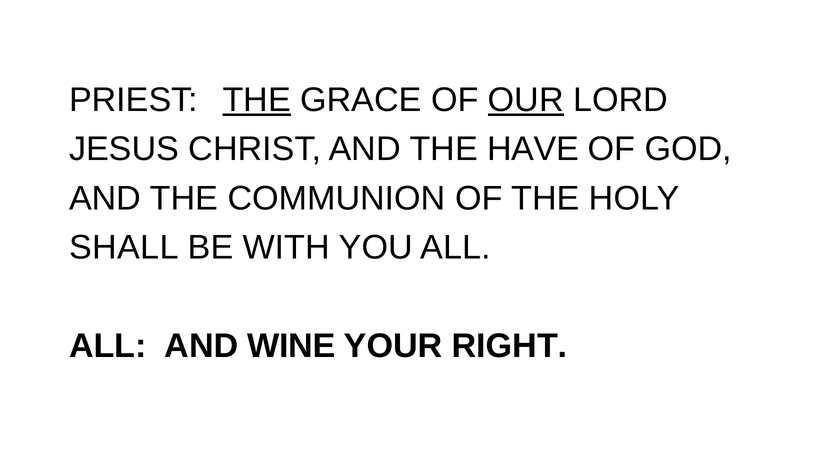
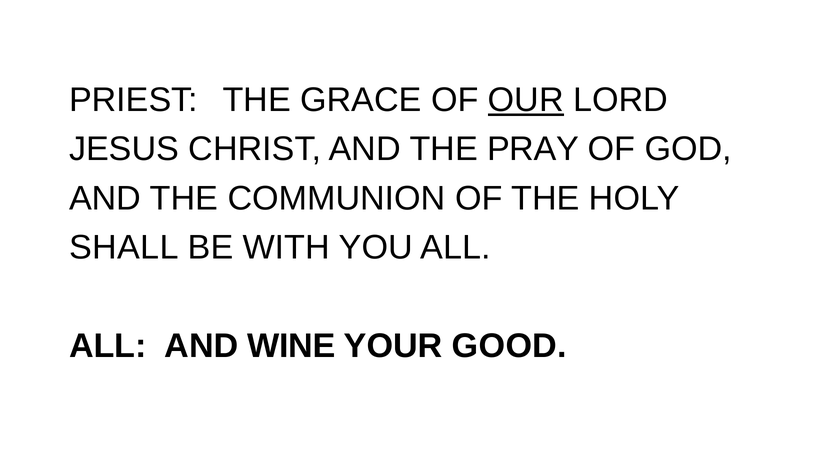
THE at (257, 100) underline: present -> none
HAVE: HAVE -> PRAY
RIGHT: RIGHT -> GOOD
